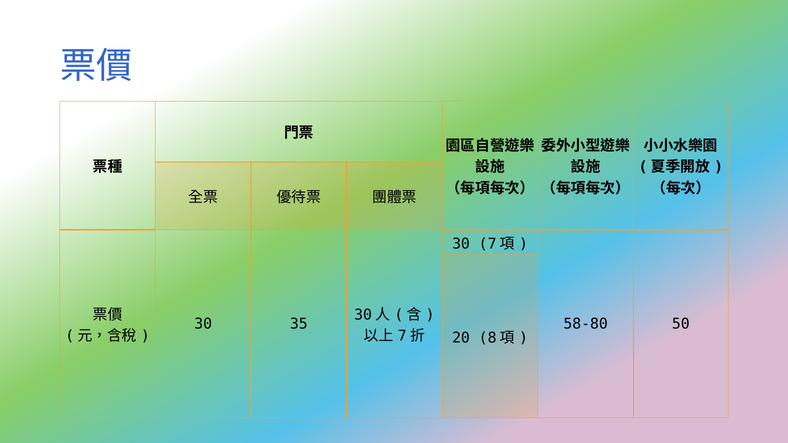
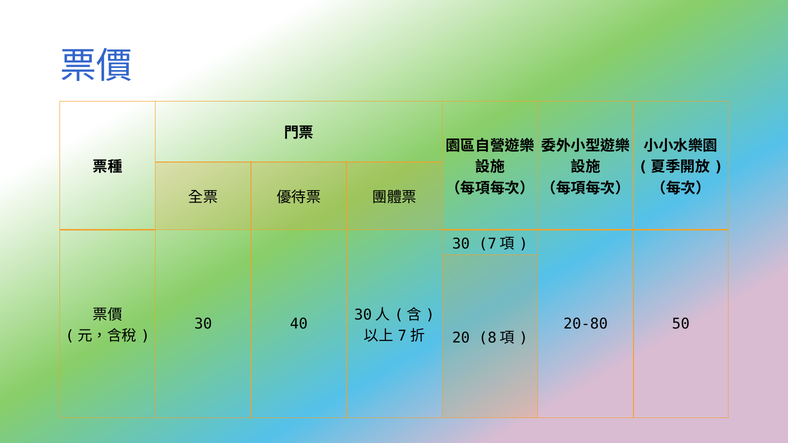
35: 35 -> 40
58-80: 58-80 -> 20-80
